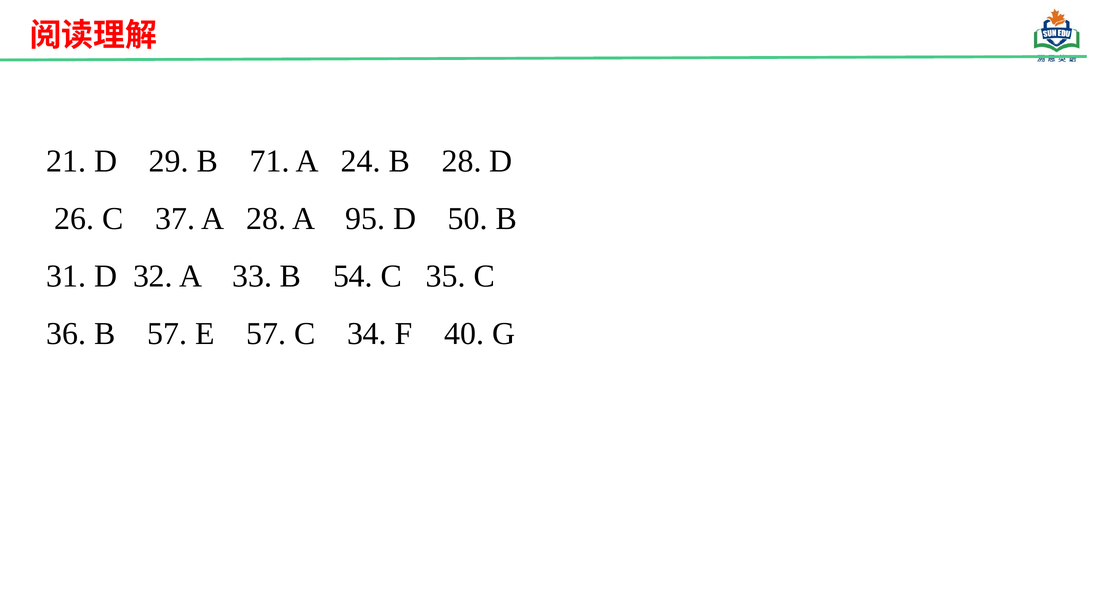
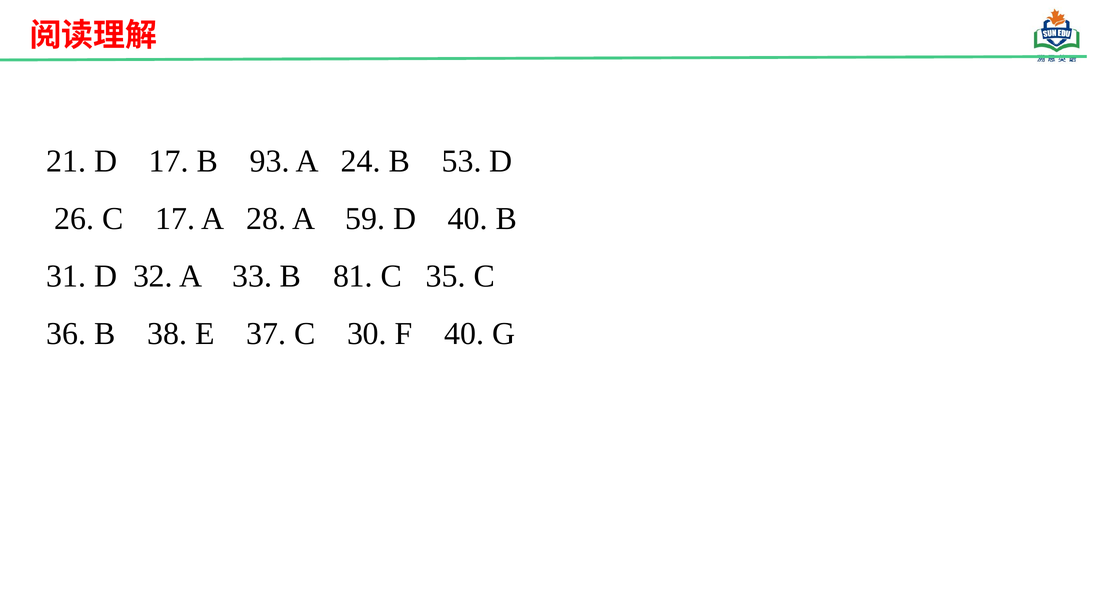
D 29: 29 -> 17
71: 71 -> 93
B 28: 28 -> 53
C 37: 37 -> 17
95: 95 -> 59
D 50: 50 -> 40
54: 54 -> 81
B 57: 57 -> 38
E 57: 57 -> 37
34: 34 -> 30
